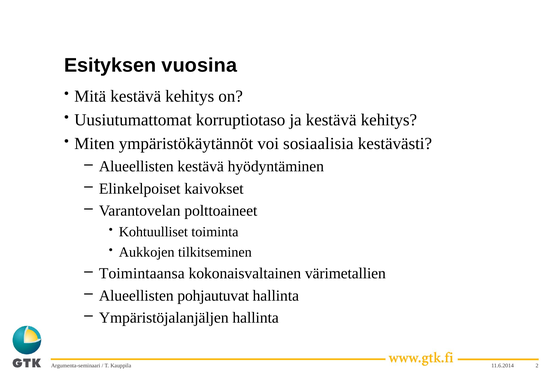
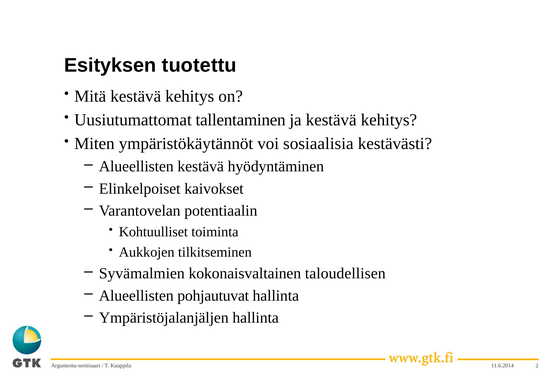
vuosina: vuosina -> tuotettu
korruptiotaso: korruptiotaso -> tallentaminen
polttoaineet: polttoaineet -> potentiaalin
Toimintaansa: Toimintaansa -> Syvämalmien
värimetallien: värimetallien -> taloudellisen
